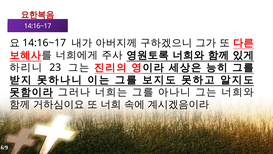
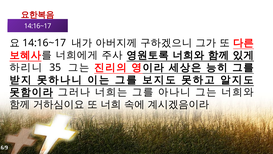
23: 23 -> 35
